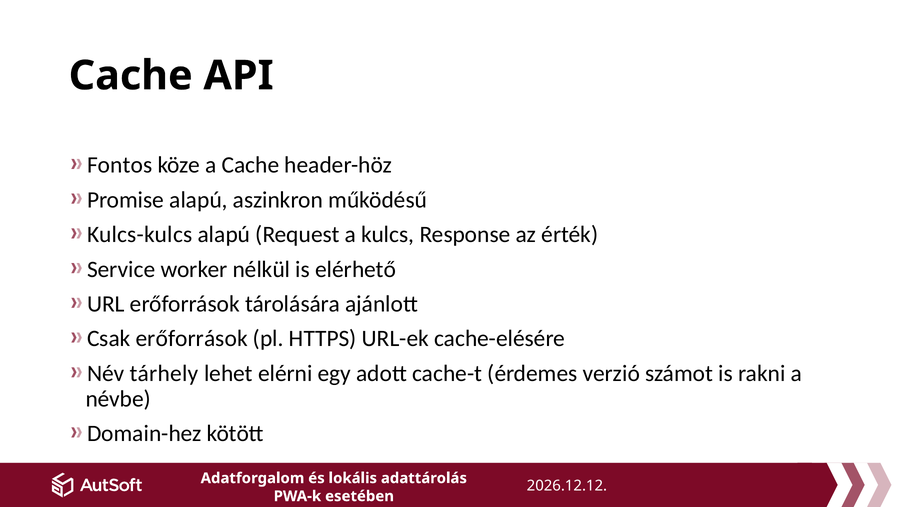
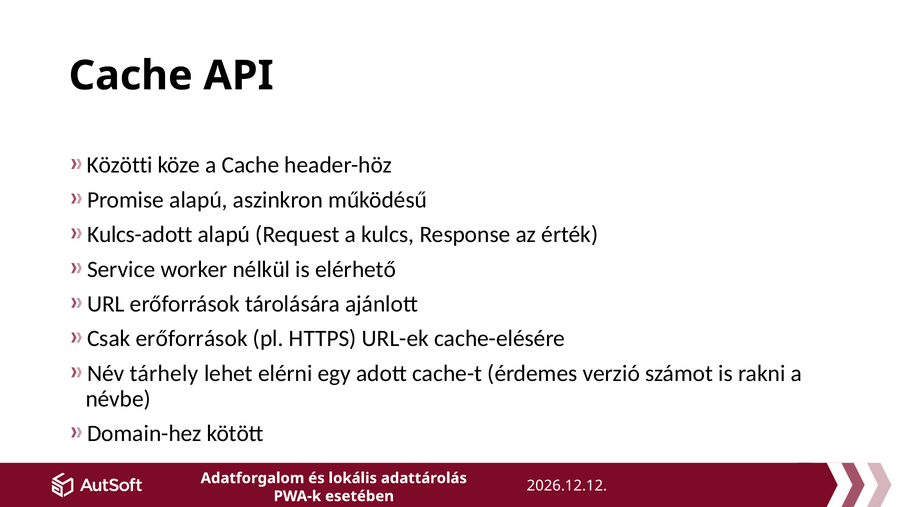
Fontos: Fontos -> Közötti
Kulcs-kulcs: Kulcs-kulcs -> Kulcs-adott
